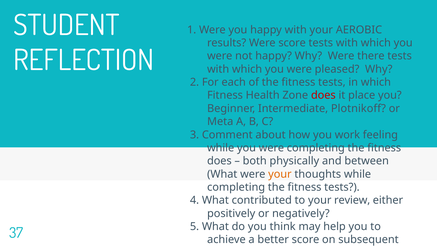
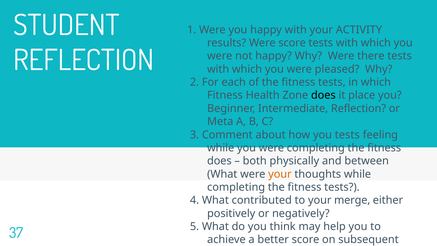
AEROBIC: AEROBIC -> ACTIVITY
does at (323, 95) colour: red -> black
Intermediate Plotnikoff: Plotnikoff -> Reflection
you work: work -> tests
review: review -> merge
